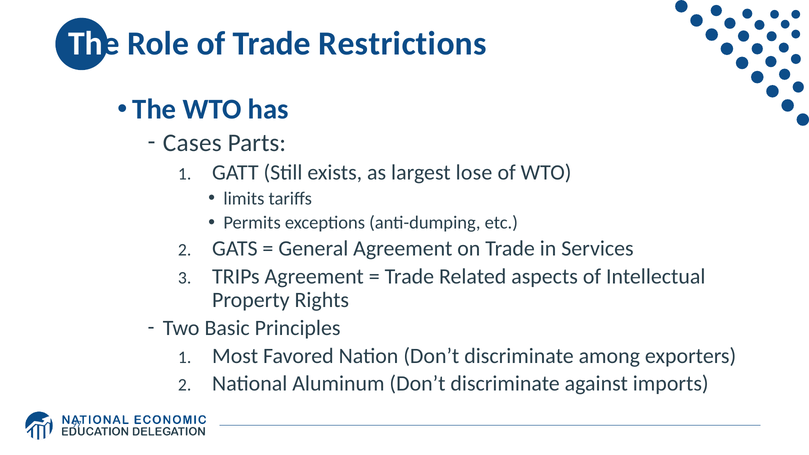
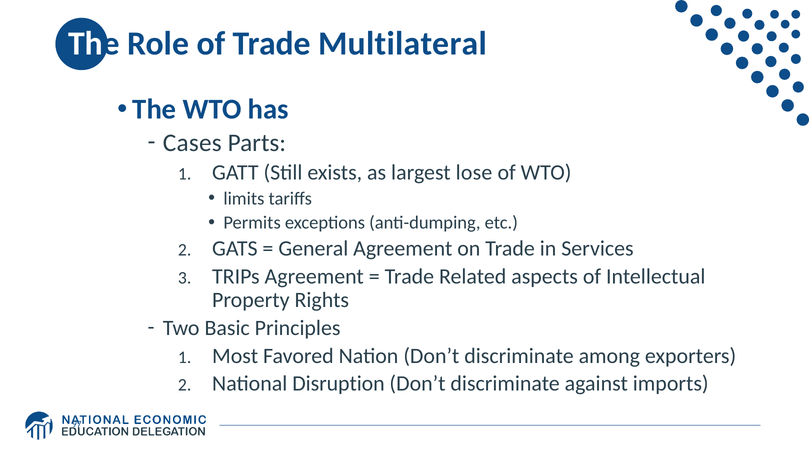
Restrictions: Restrictions -> Multilateral
Aluminum: Aluminum -> Disruption
